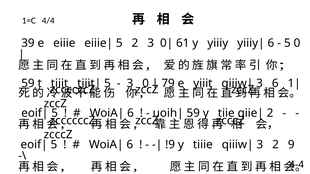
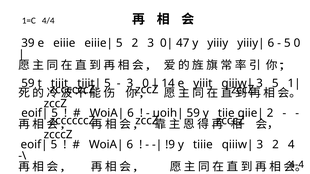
61: 61 -> 47
79: 79 -> 14
3 6: 6 -> 5
9: 9 -> 4
